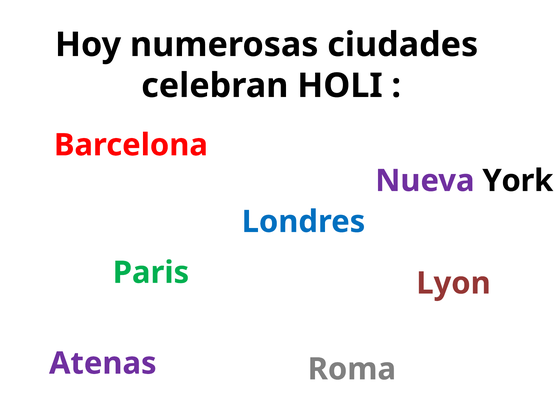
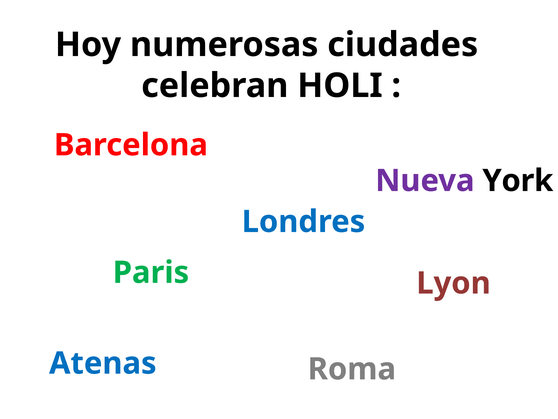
Atenas colour: purple -> blue
